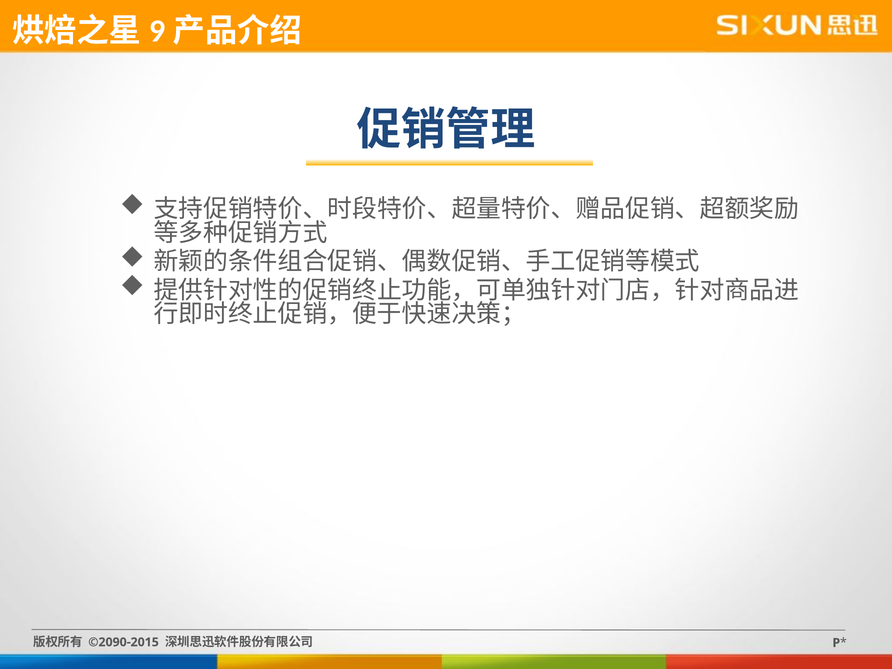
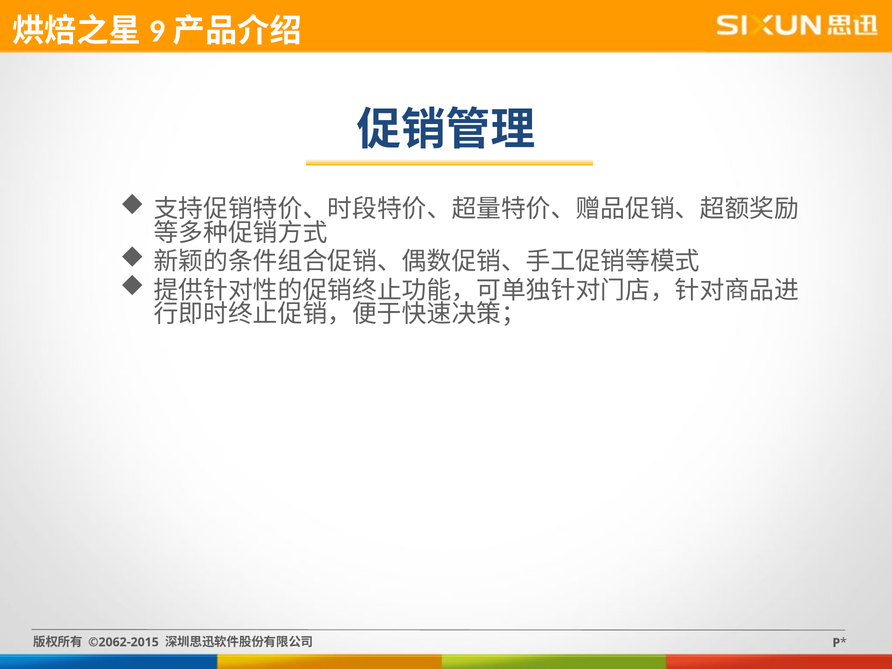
©2090-2015: ©2090-2015 -> ©2062-2015
